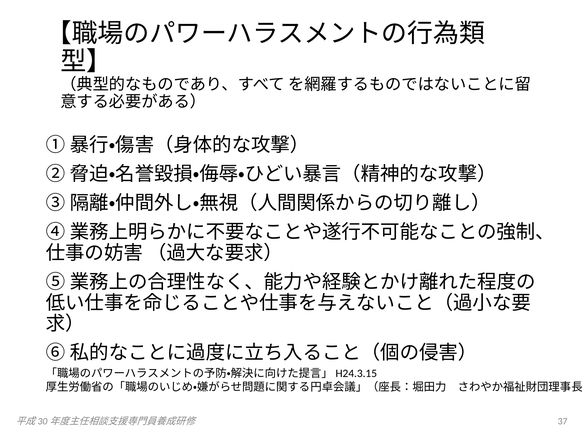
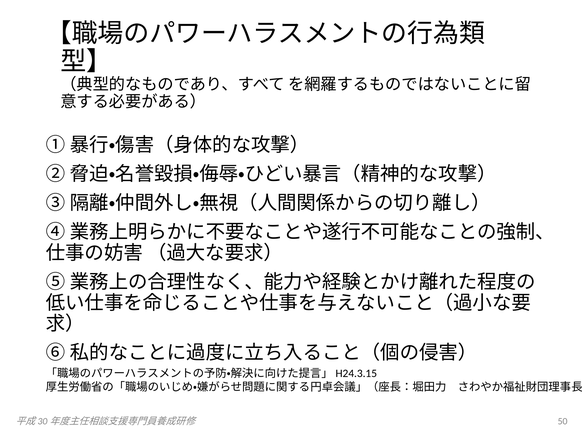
37: 37 -> 50
